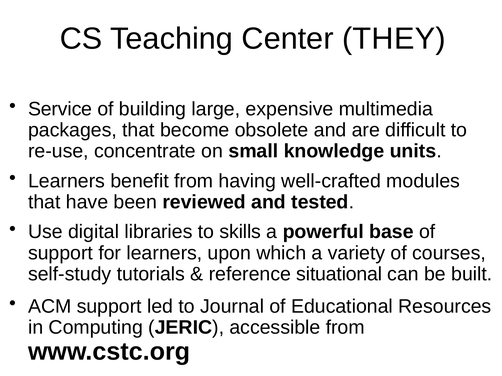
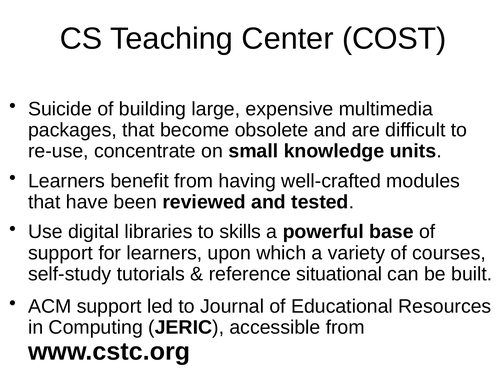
THEY: THEY -> COST
Service: Service -> Suicide
